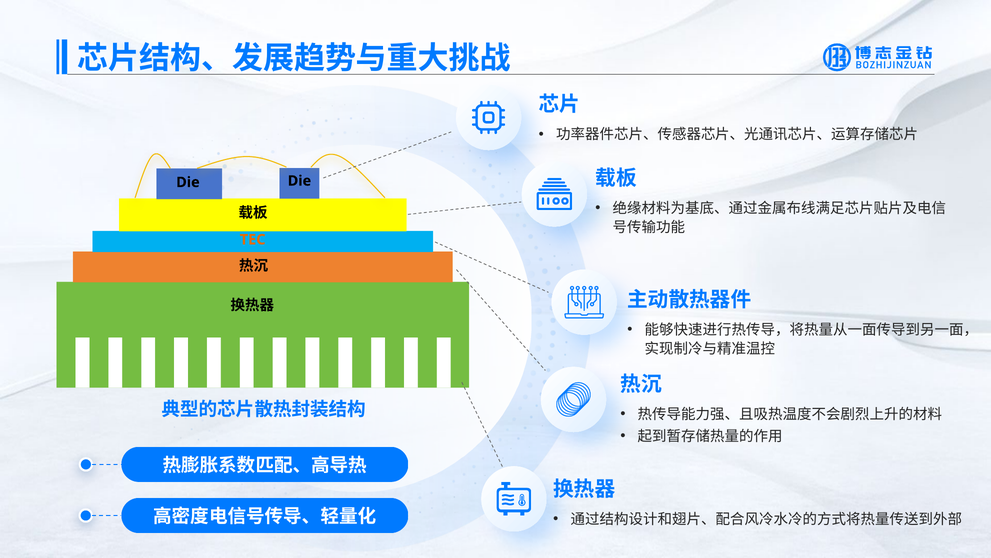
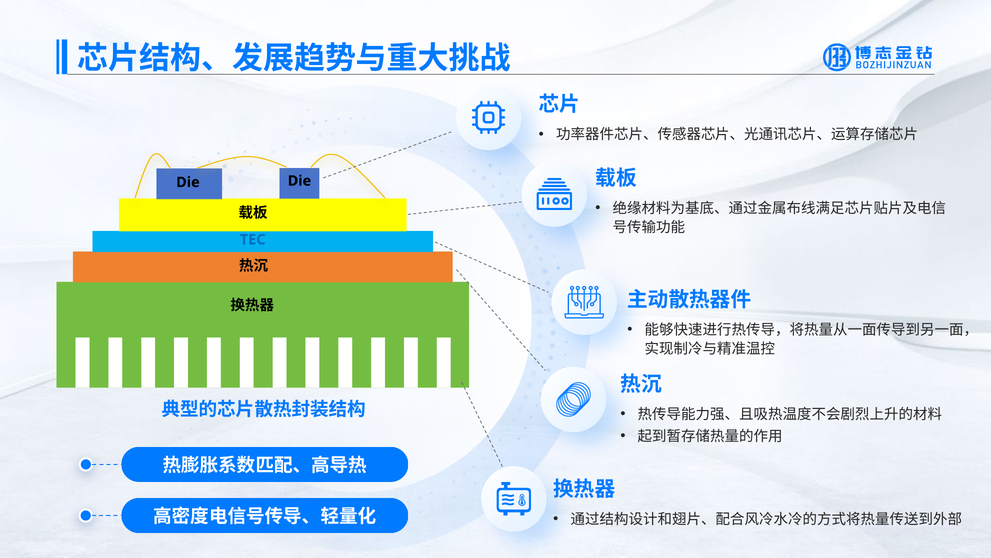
TEC colour: orange -> blue
